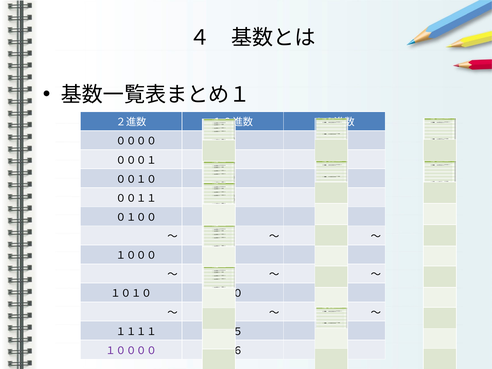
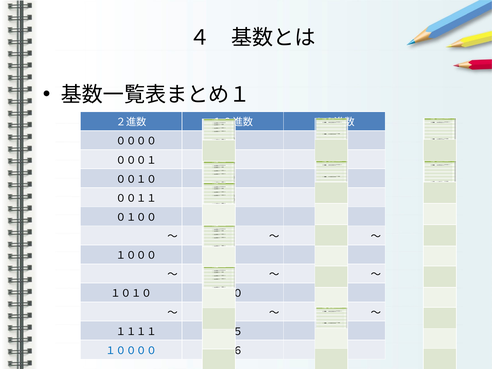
１００００ colour: purple -> blue
